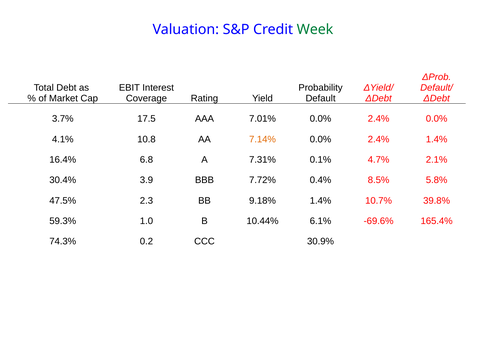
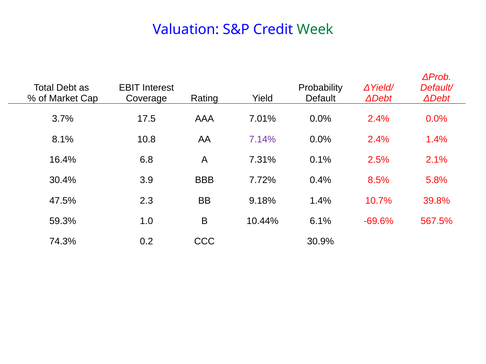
4.1%: 4.1% -> 8.1%
7.14% colour: orange -> purple
4.7%: 4.7% -> 2.5%
165.4%: 165.4% -> 567.5%
